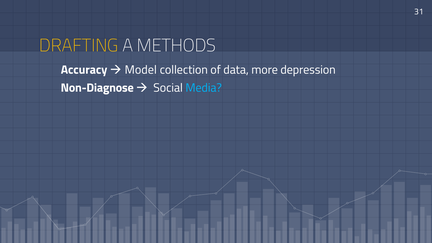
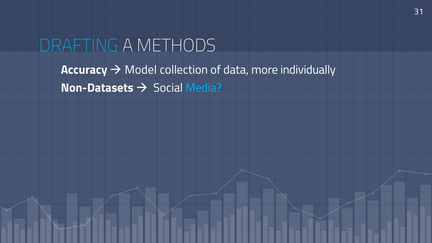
DRAFTING colour: yellow -> light blue
depression: depression -> individually
Non-Diagnose: Non-Diagnose -> Non-Datasets
